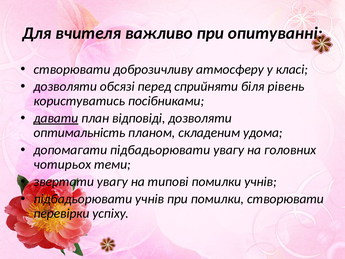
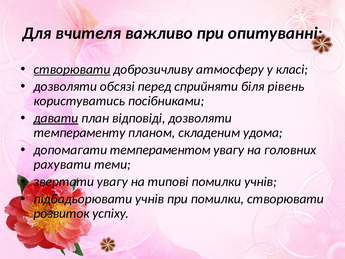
створювати at (72, 69) underline: none -> present
оптимальність: оптимальність -> темпераменту
допомагати підбадьорювати: підбадьорювати -> темпераментом
чотирьох: чотирьох -> рахувати
перевірки: перевірки -> розвиток
